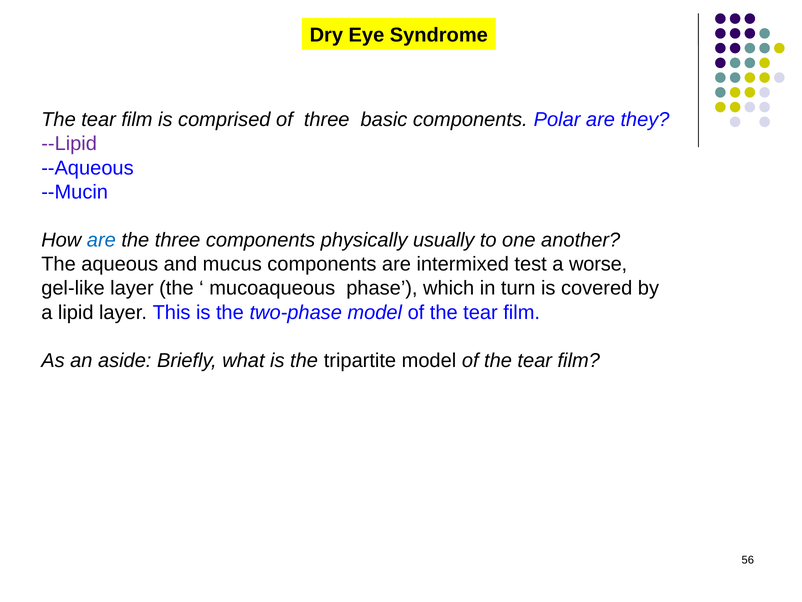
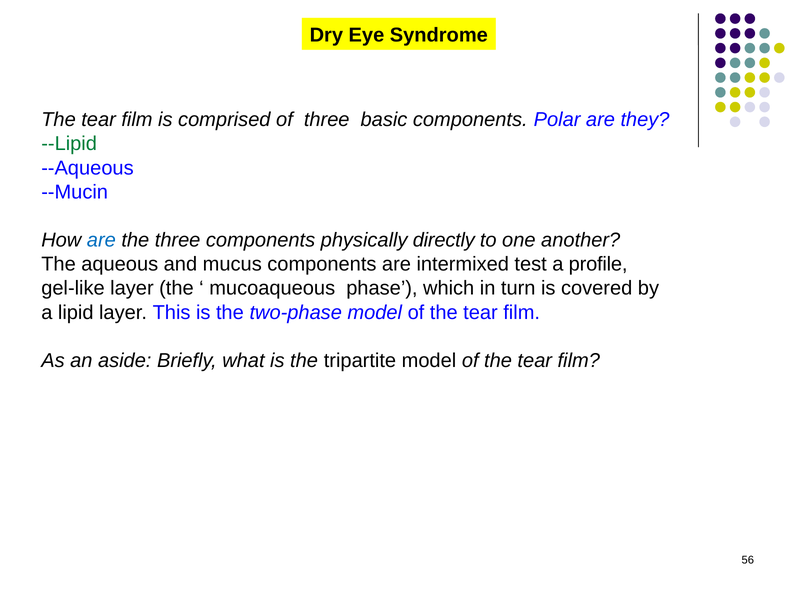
--Lipid colour: purple -> green
usually: usually -> directly
worse: worse -> profile
